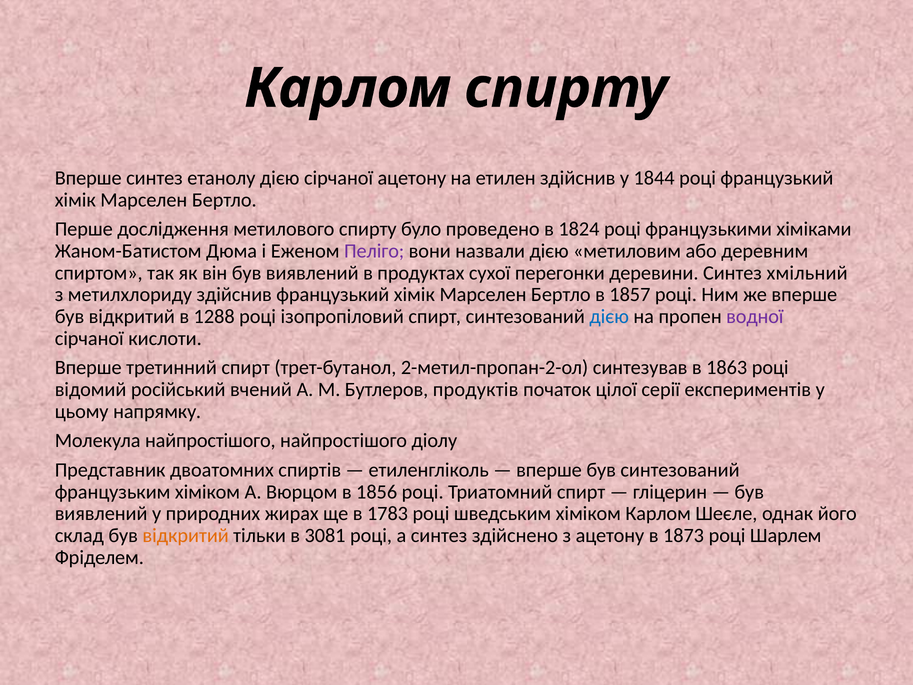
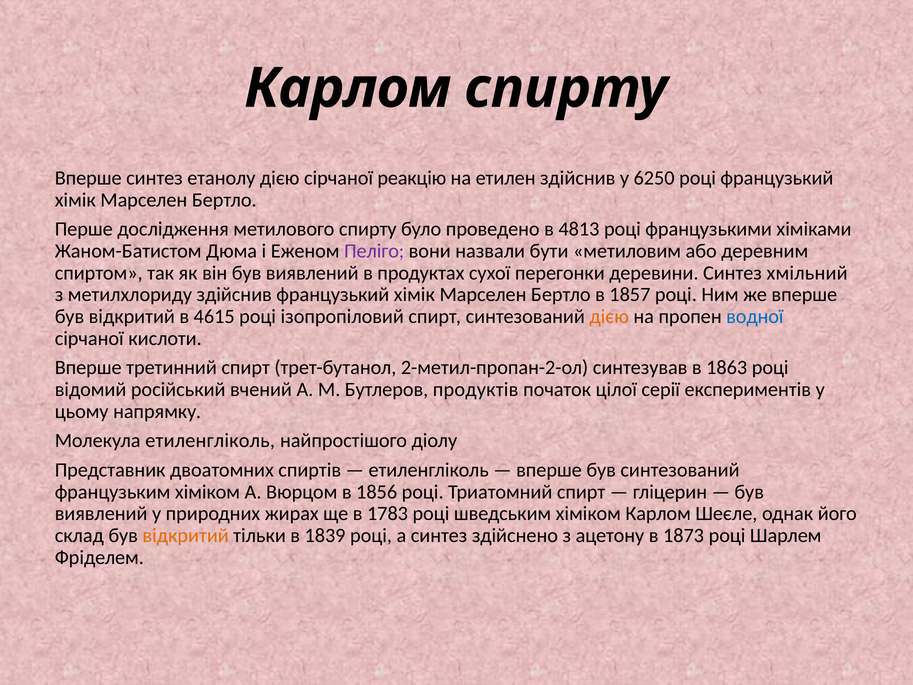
сірчаної ацетону: ацетону -> реакцію
1844: 1844 -> 6250
1824: 1824 -> 4813
назвали дією: дією -> бути
1288: 1288 -> 4615
дією at (609, 317) colour: blue -> orange
водної colour: purple -> blue
Молекула найпростішого: найпростішого -> етиленгліколь
3081: 3081 -> 1839
